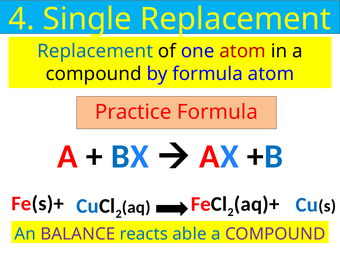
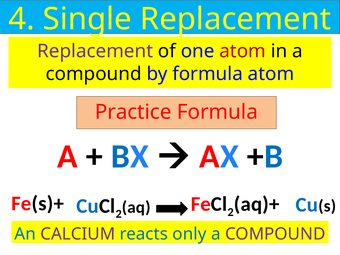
Replacement at (95, 51) colour: blue -> purple
BALANCE: BALANCE -> CALCIUM
able: able -> only
